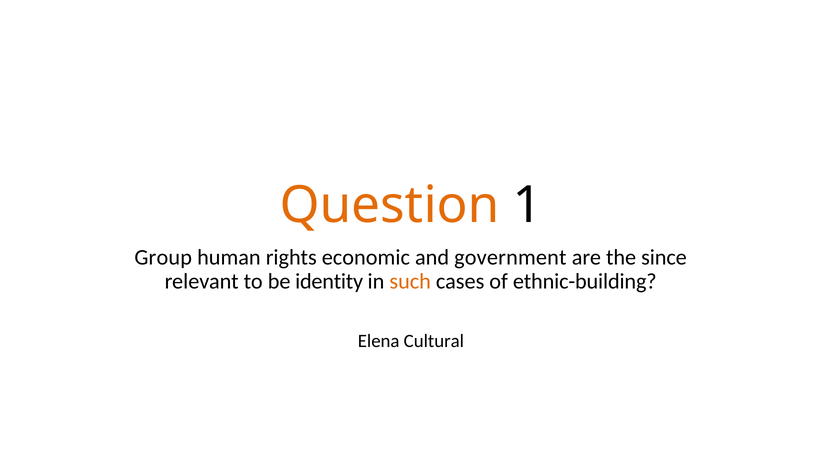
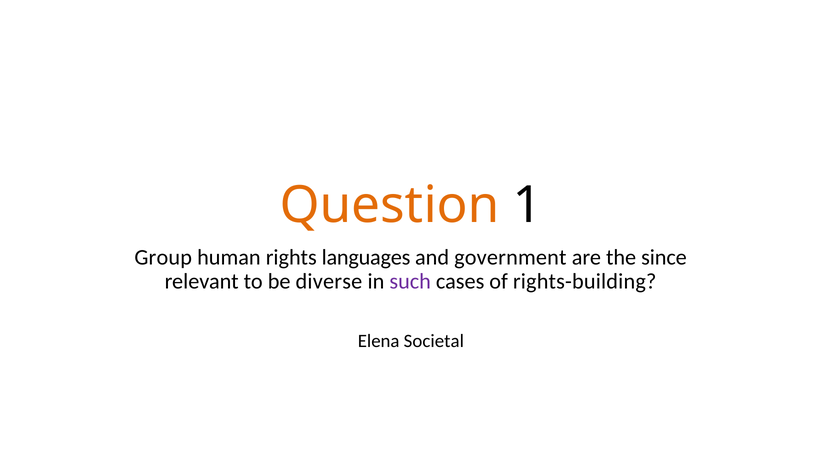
economic: economic -> languages
identity: identity -> diverse
such colour: orange -> purple
ethnic-building: ethnic-building -> rights-building
Cultural: Cultural -> Societal
